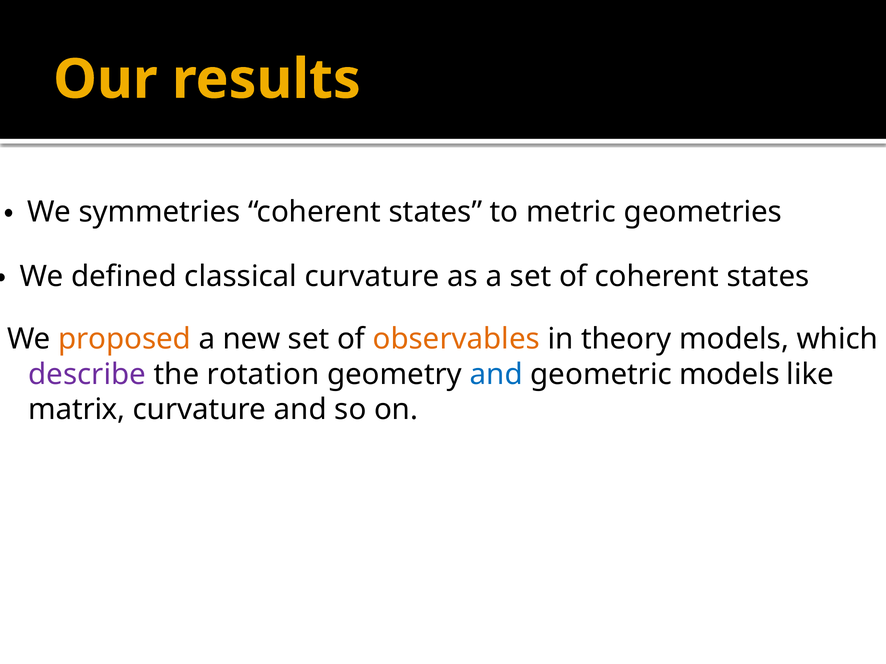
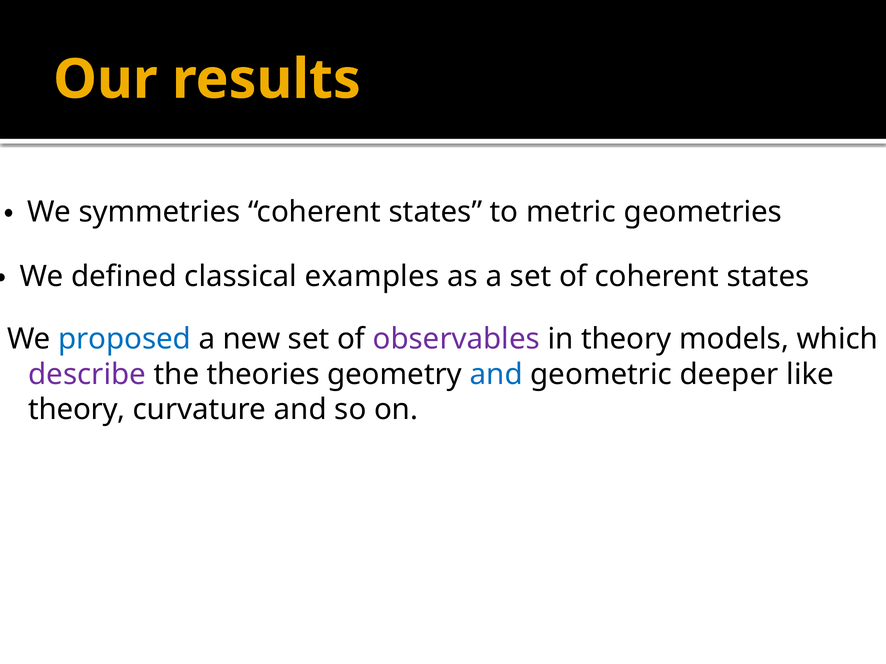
classical curvature: curvature -> examples
proposed colour: orange -> blue
observables colour: orange -> purple
rotation: rotation -> theories
geometric models: models -> deeper
matrix at (77, 410): matrix -> theory
